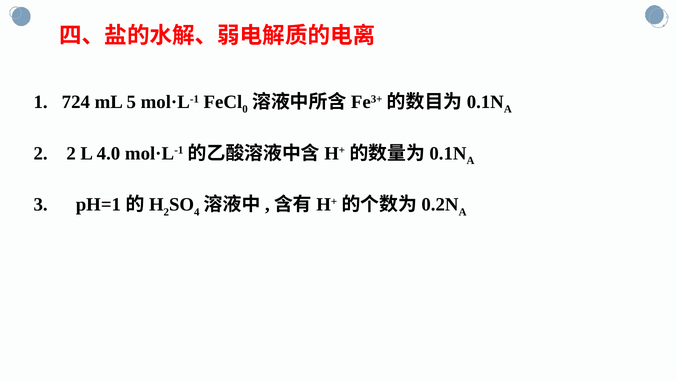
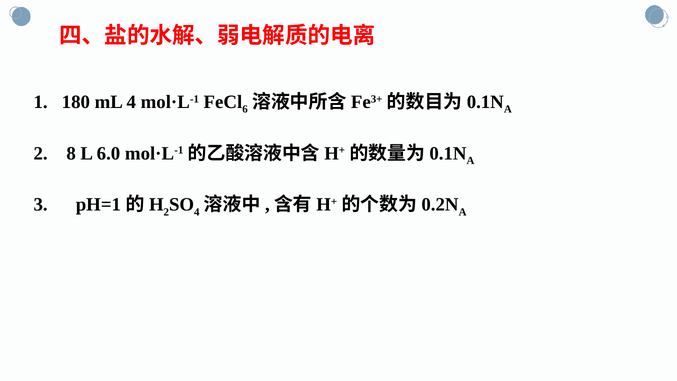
724: 724 -> 180
mL 5: 5 -> 4
0: 0 -> 6
2 2: 2 -> 8
4.0: 4.0 -> 6.0
